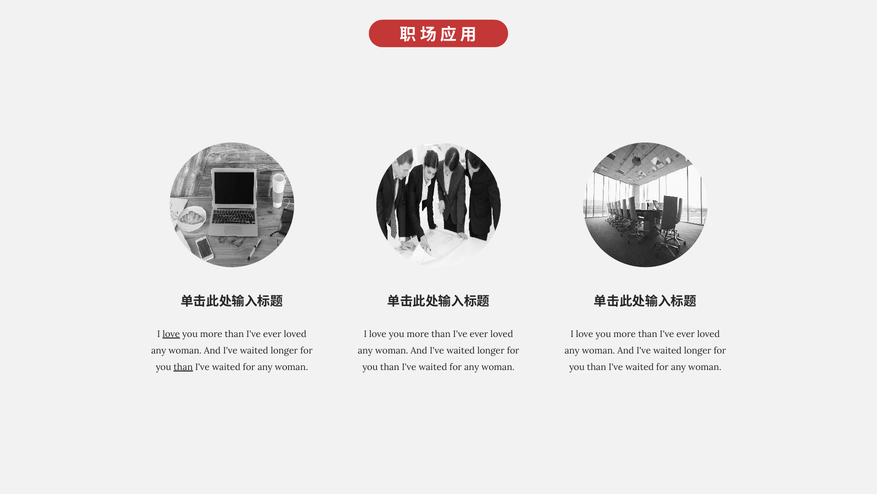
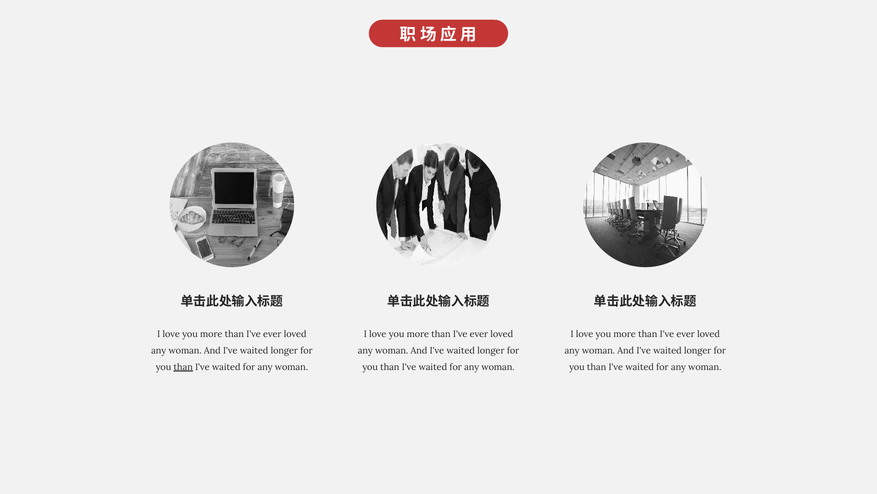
love at (171, 334) underline: present -> none
